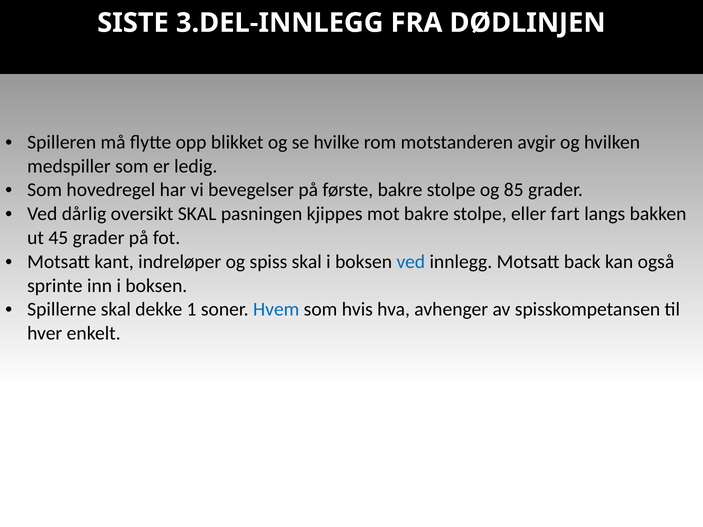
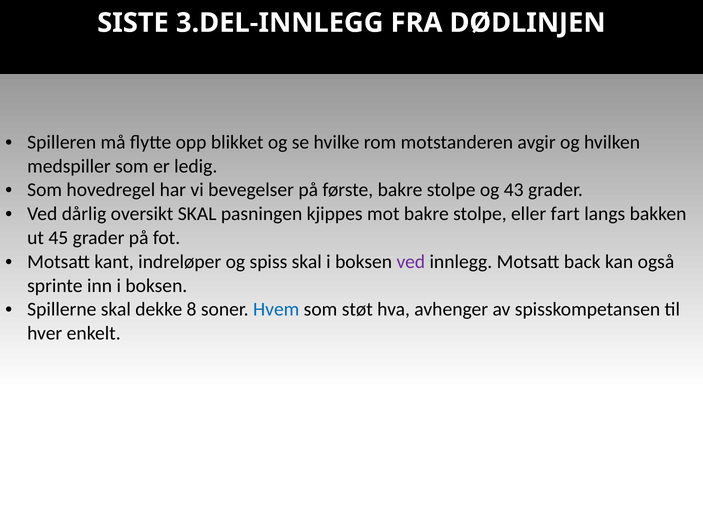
85: 85 -> 43
ved at (411, 262) colour: blue -> purple
1: 1 -> 8
hvis: hvis -> støt
